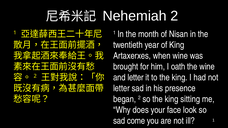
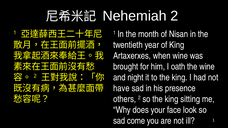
and letter: letter -> night
letter at (121, 88): letter -> have
began: began -> others
